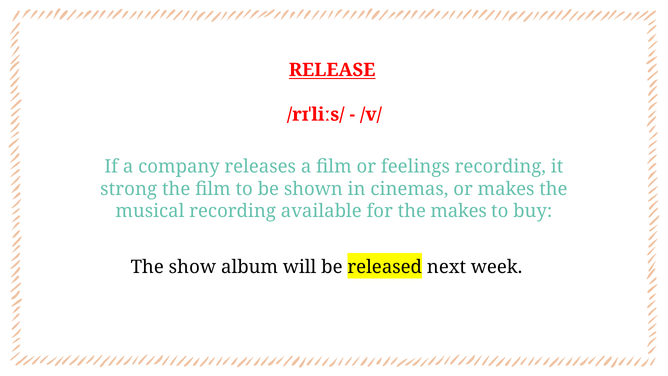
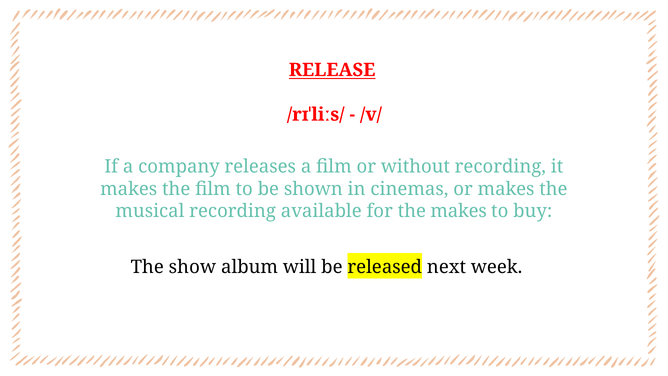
feelings: feelings -> without
strong at (129, 189): strong -> makes
